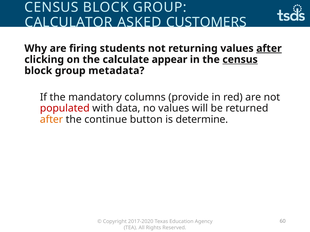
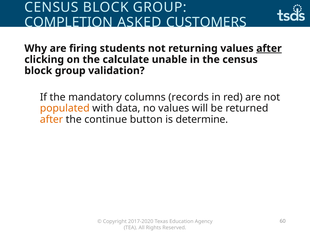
CALCULATOR: CALCULATOR -> COMPLETION
appear: appear -> unable
census at (240, 60) underline: present -> none
metadata: metadata -> validation
provide: provide -> records
populated colour: red -> orange
